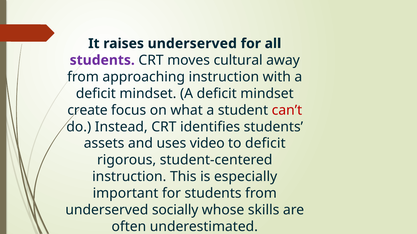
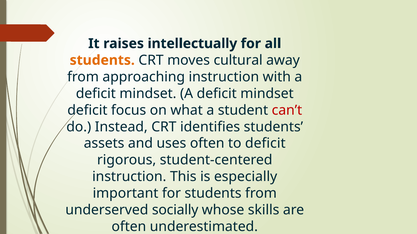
raises underserved: underserved -> intellectually
students at (102, 60) colour: purple -> orange
create at (87, 110): create -> deficit
uses video: video -> often
